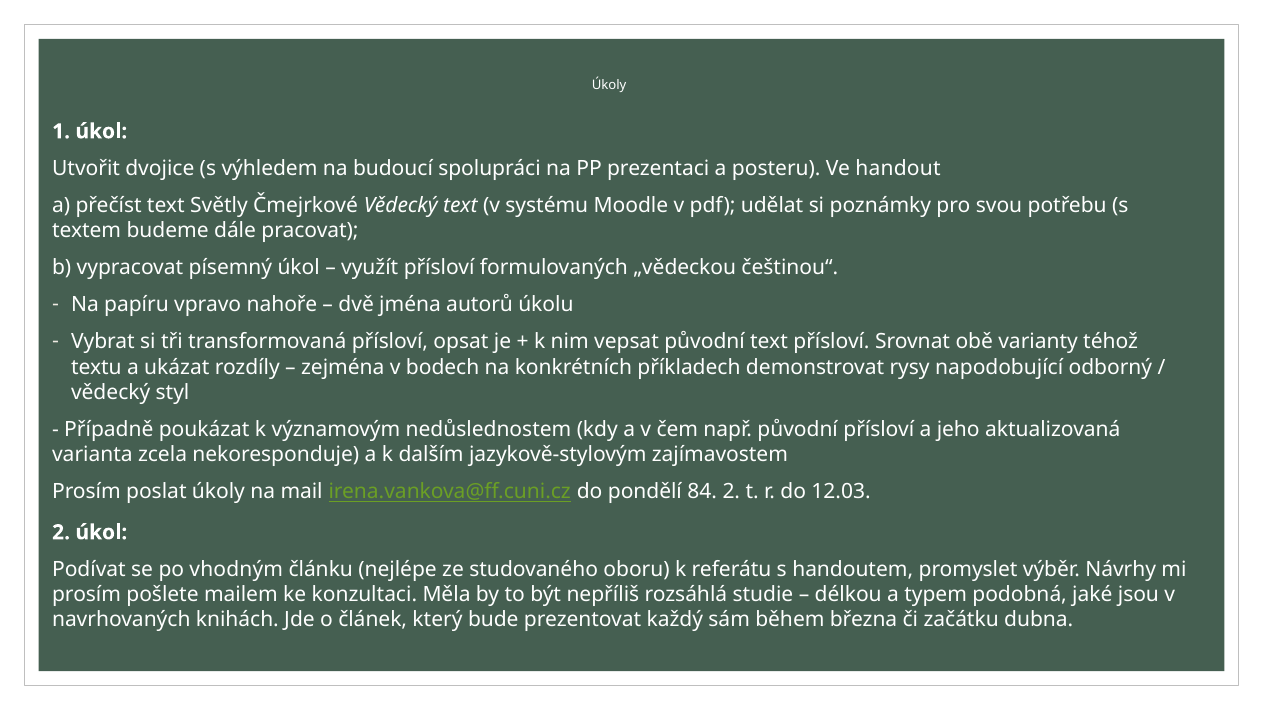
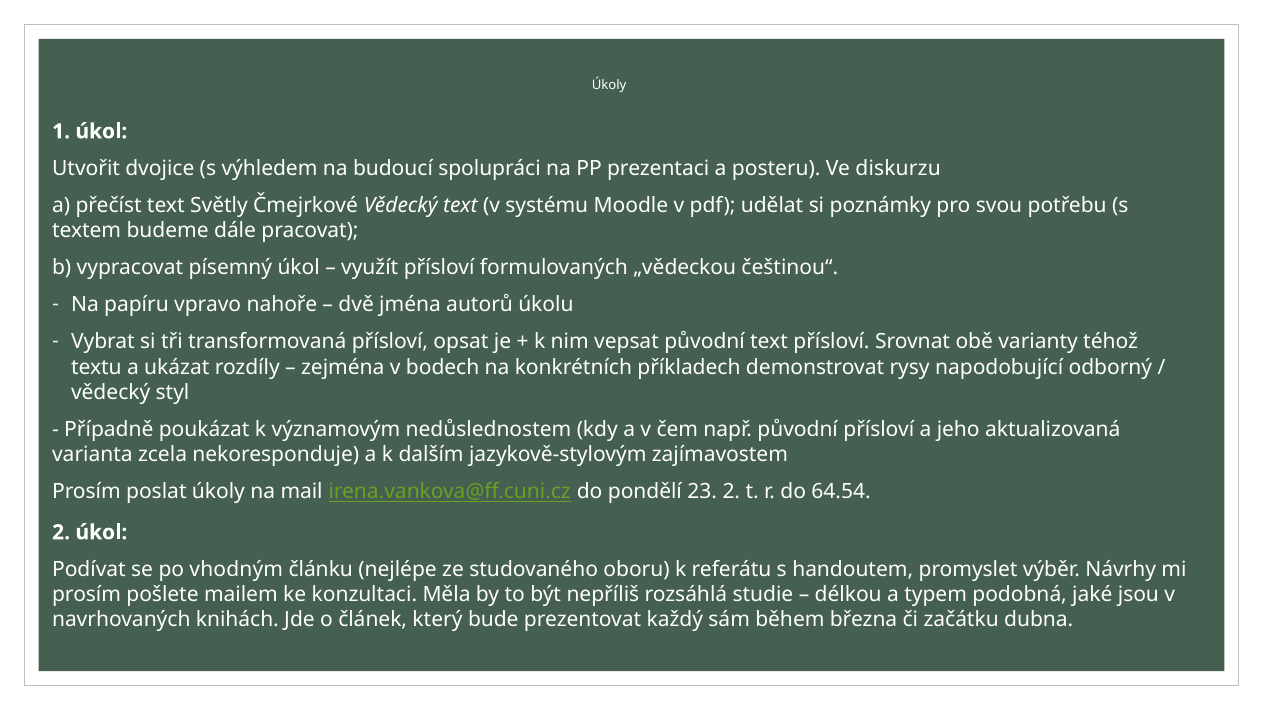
handout: handout -> diskurzu
84: 84 -> 23
12.03: 12.03 -> 64.54
